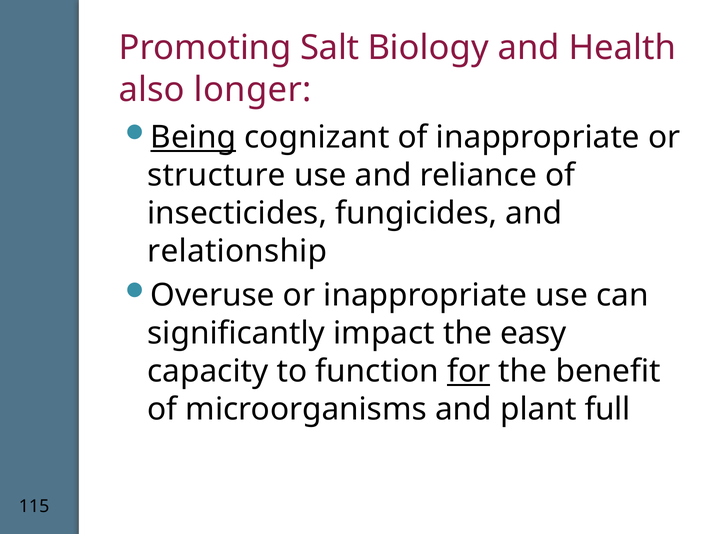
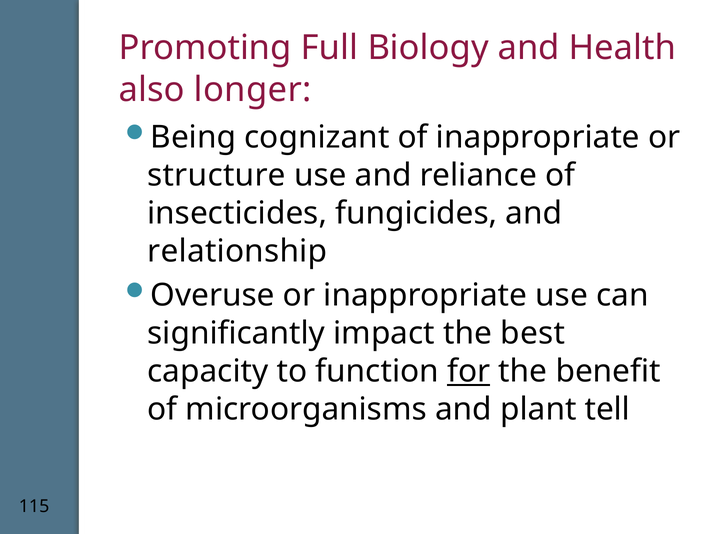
Salt: Salt -> Full
Being underline: present -> none
easy: easy -> best
full: full -> tell
